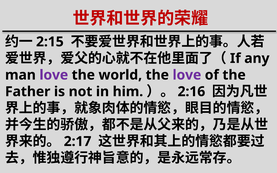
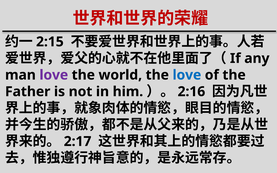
love at (187, 75) colour: purple -> blue
